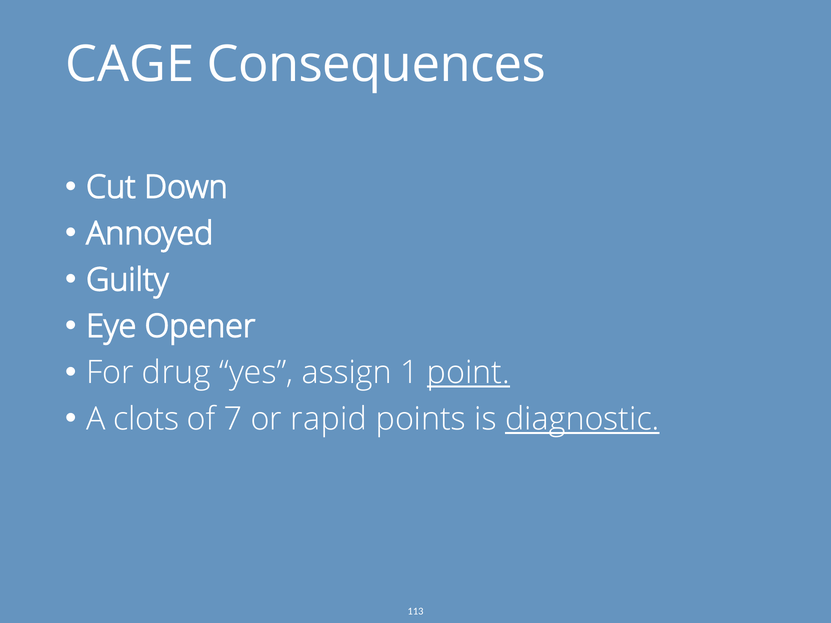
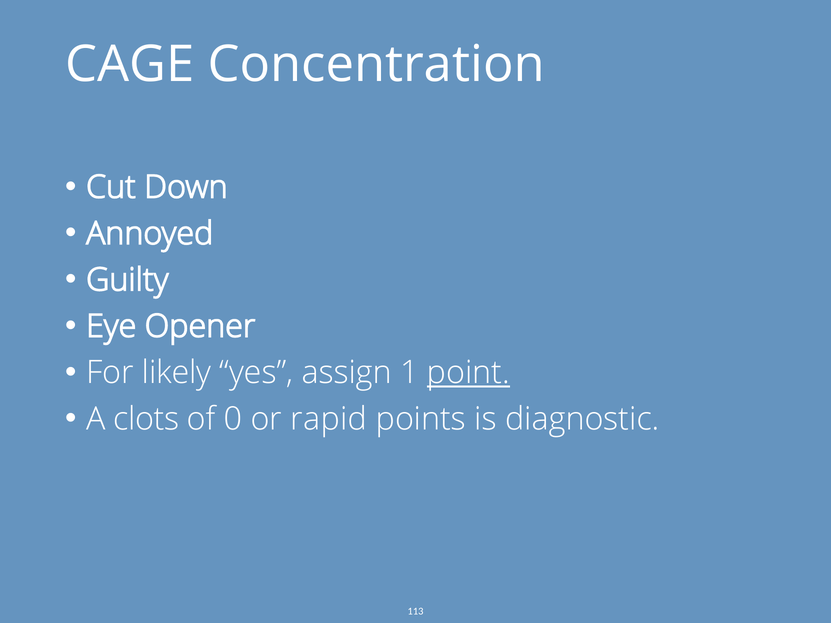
Consequences: Consequences -> Concentration
drug: drug -> likely
7: 7 -> 0
diagnostic underline: present -> none
